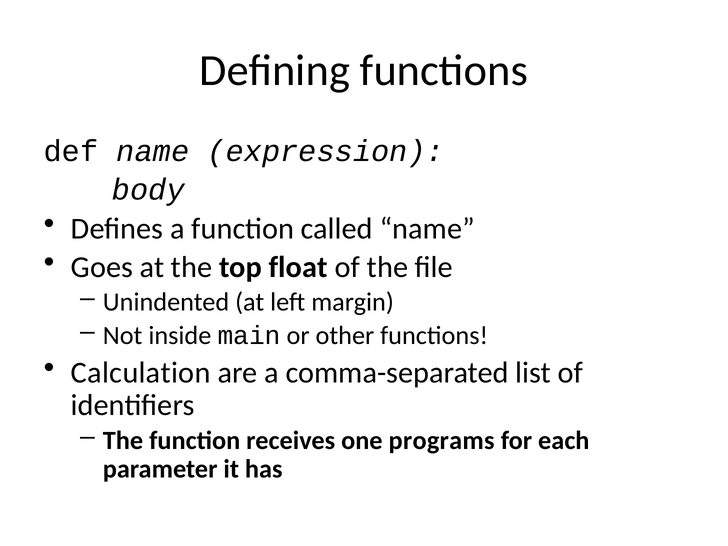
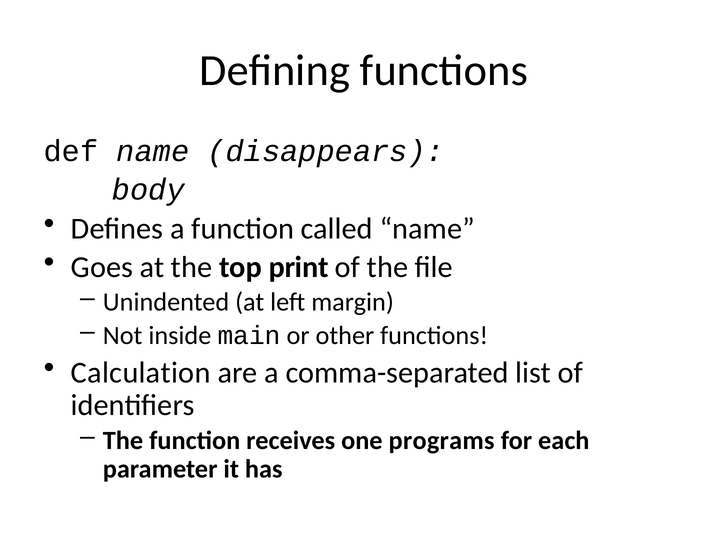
expression: expression -> disappears
float: float -> print
